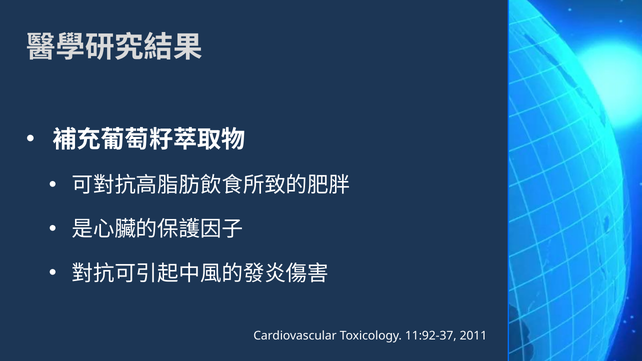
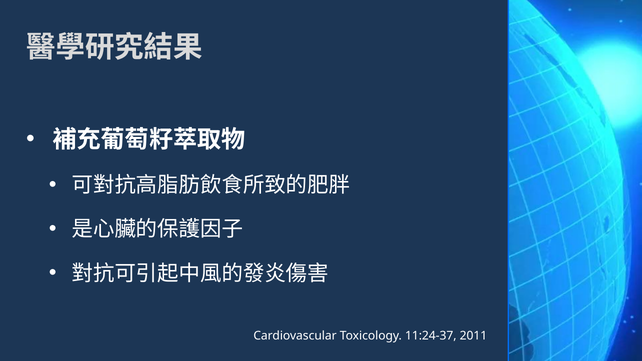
11:92-37: 11:92-37 -> 11:24-37
